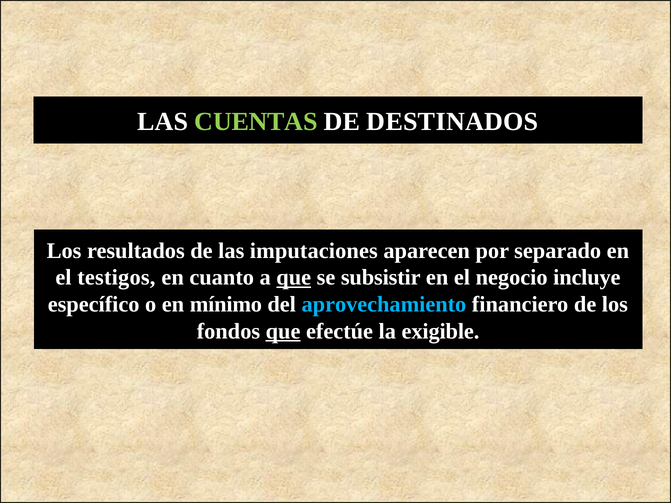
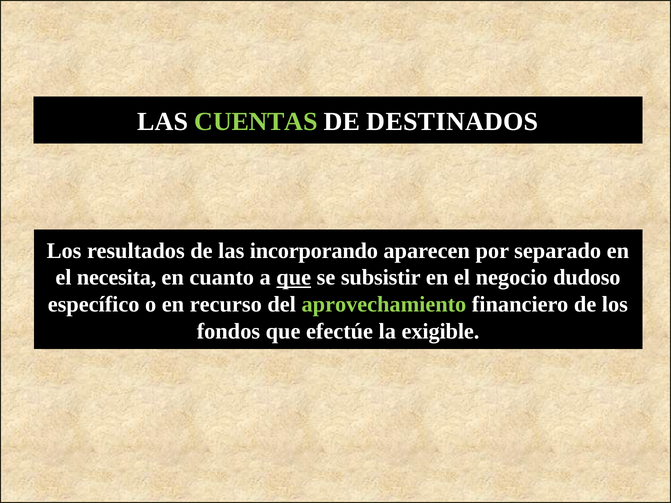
imputaciones: imputaciones -> incorporando
testigos: testigos -> necesita
incluye: incluye -> dudoso
mínimo: mínimo -> recurso
aprovechamiento colour: light blue -> light green
que at (283, 331) underline: present -> none
